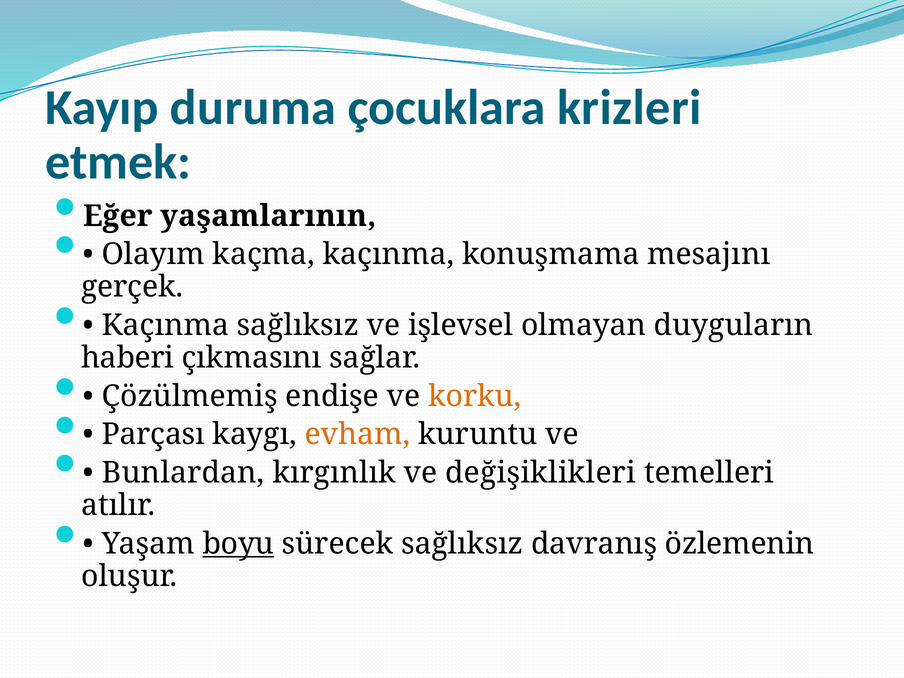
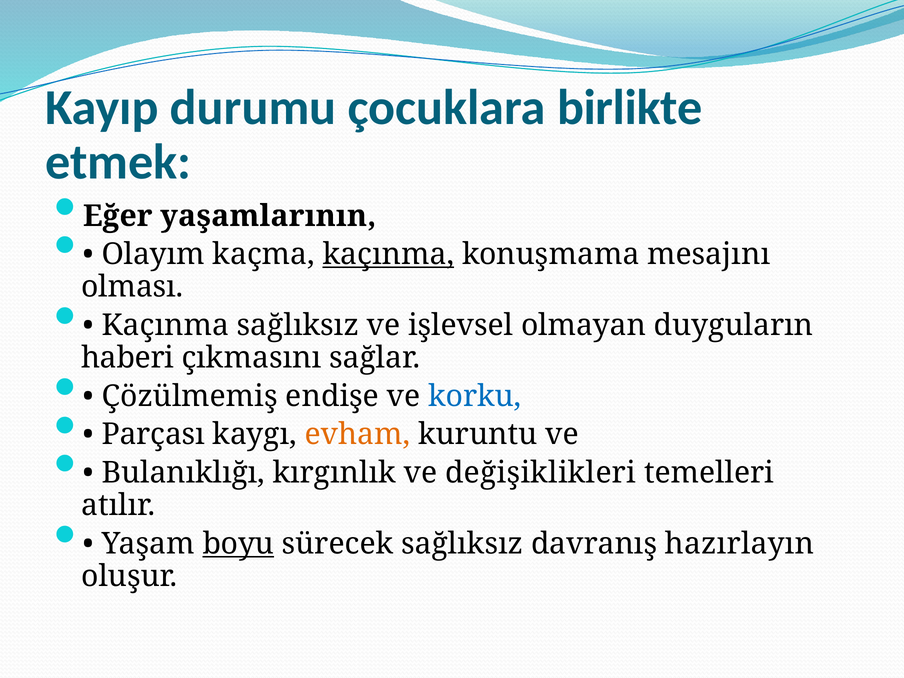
duruma: duruma -> durumu
krizleri: krizleri -> birlikte
kaçınma at (388, 254) underline: none -> present
gerçek: gerçek -> olması
korku colour: orange -> blue
Bunlardan: Bunlardan -> Bulanıklığı
özlemenin: özlemenin -> hazırlayın
